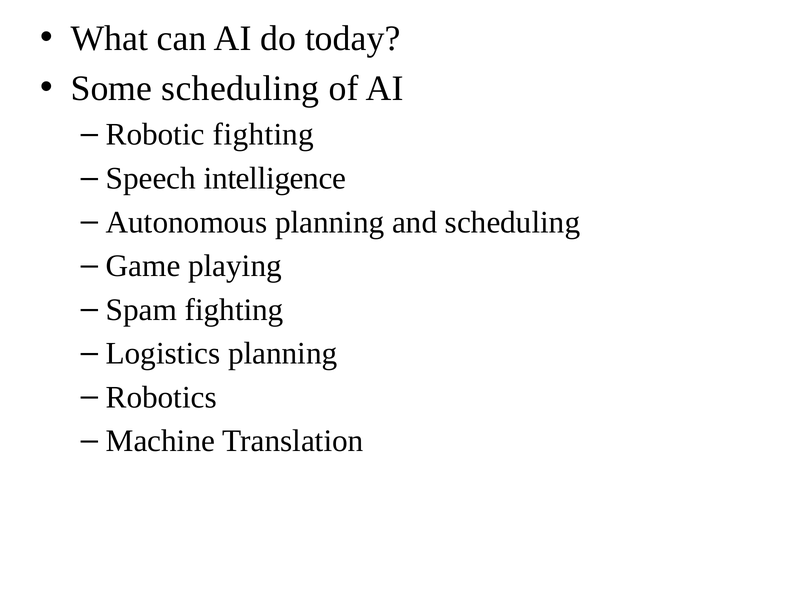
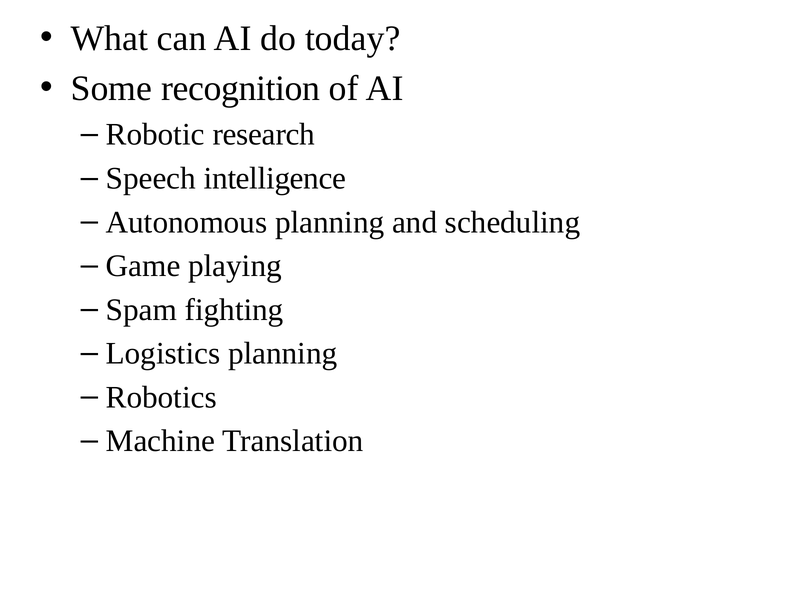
Some scheduling: scheduling -> recognition
Robotic fighting: fighting -> research
